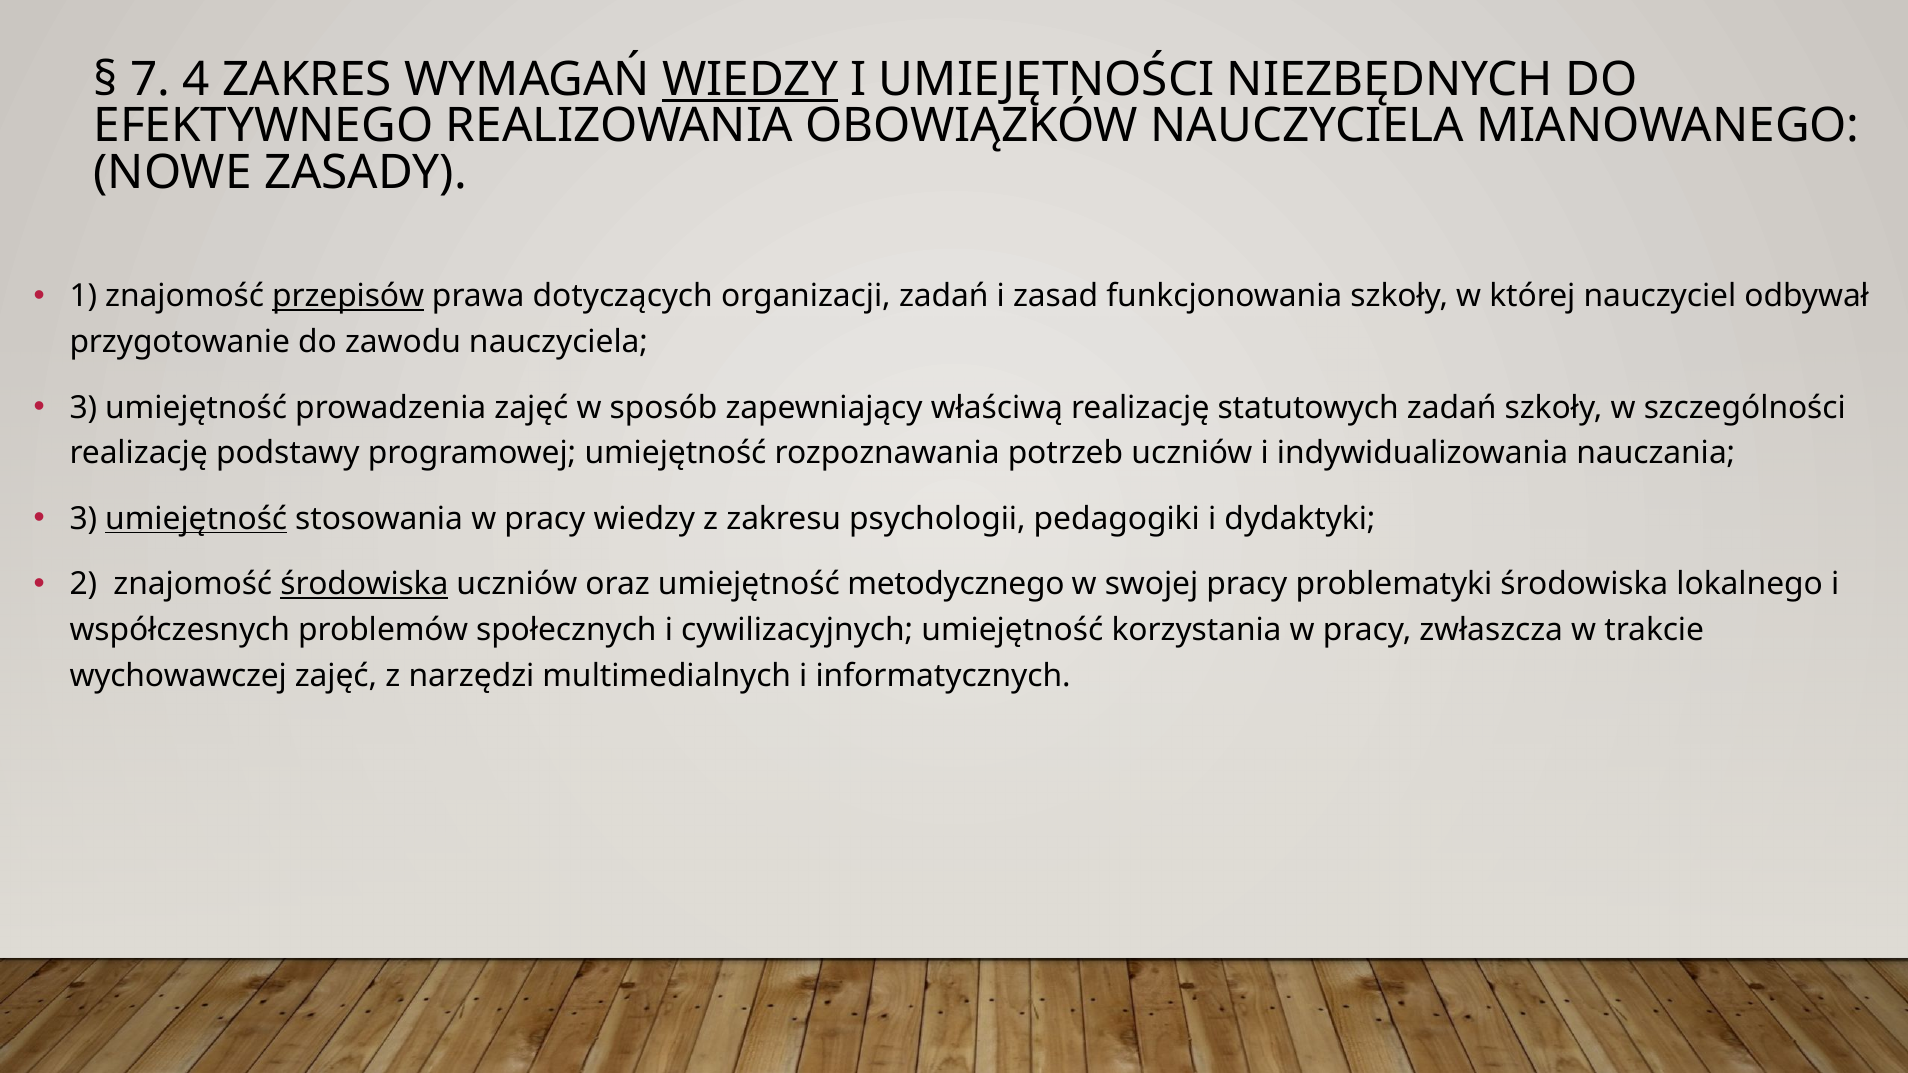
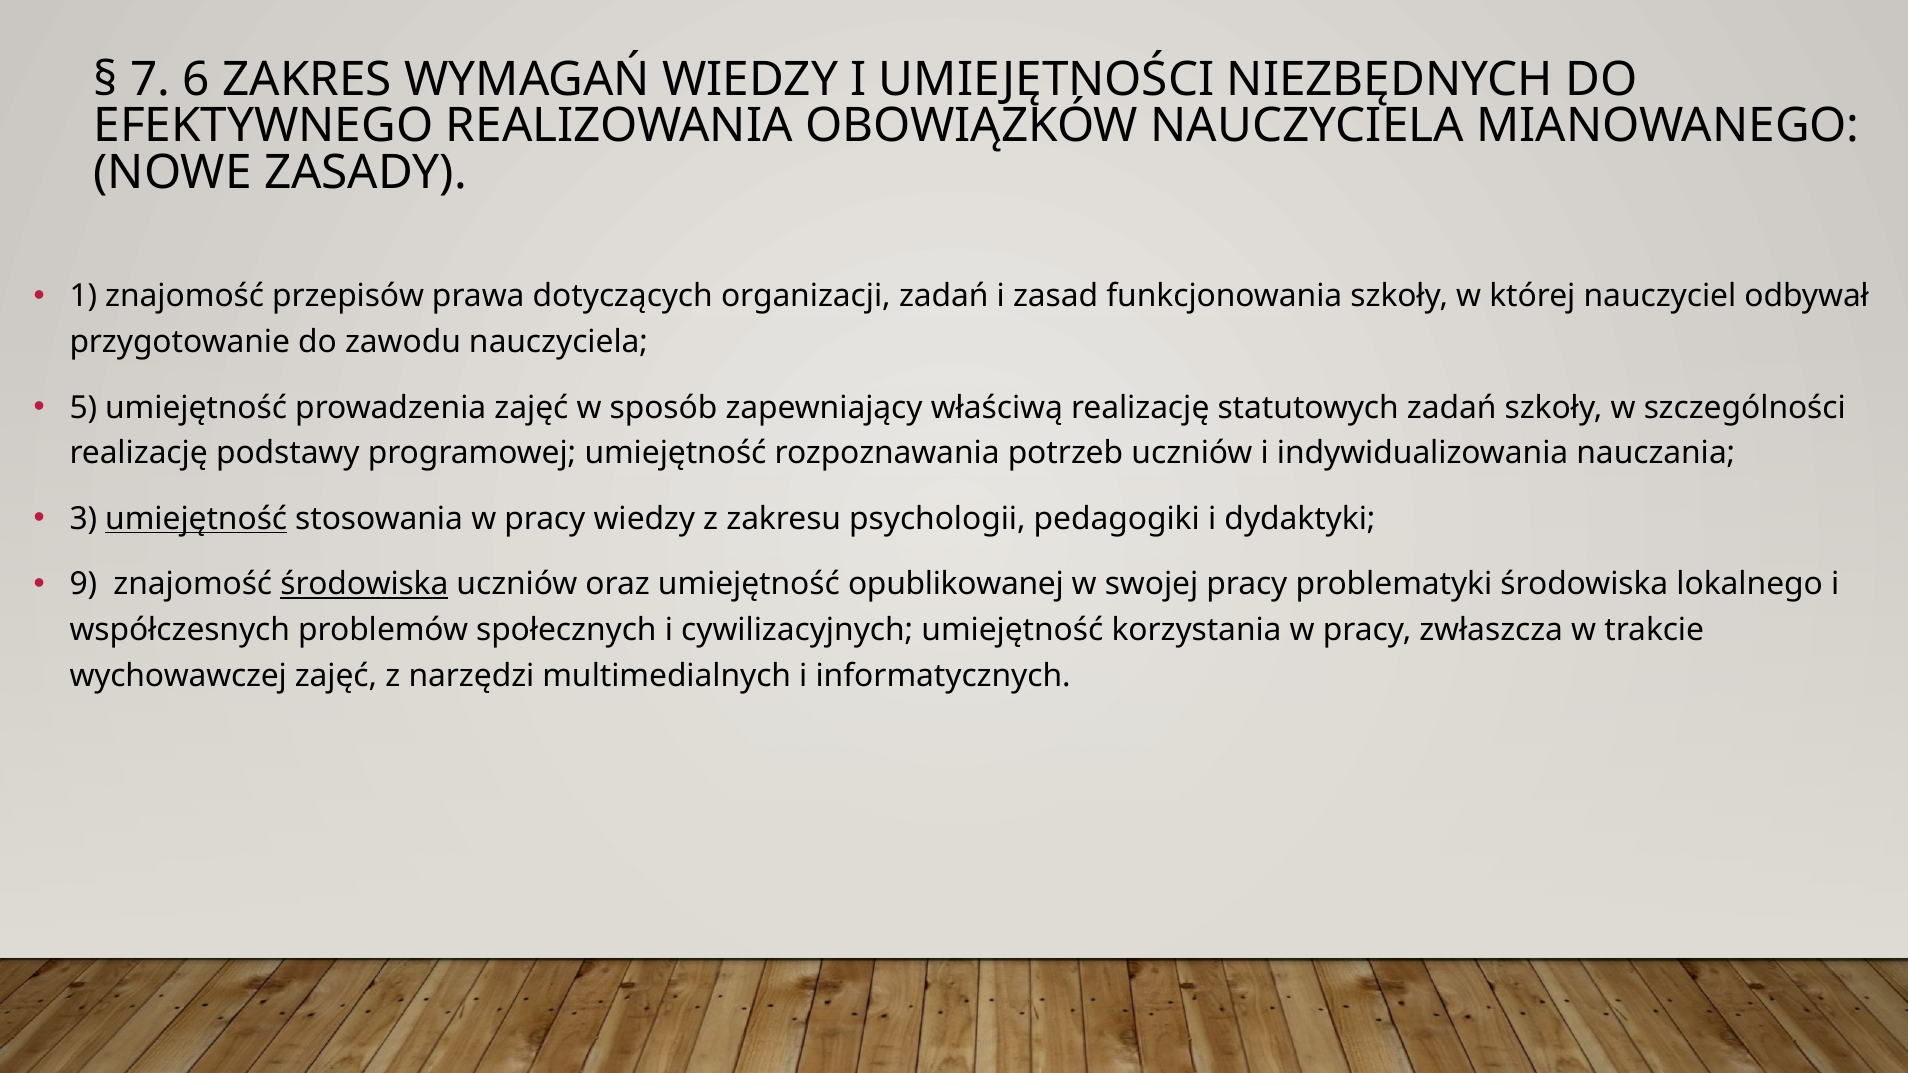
4: 4 -> 6
WIEDZY at (750, 80) underline: present -> none
przepisów underline: present -> none
3 at (83, 408): 3 -> 5
2: 2 -> 9
metodycznego: metodycznego -> opublikowanej
